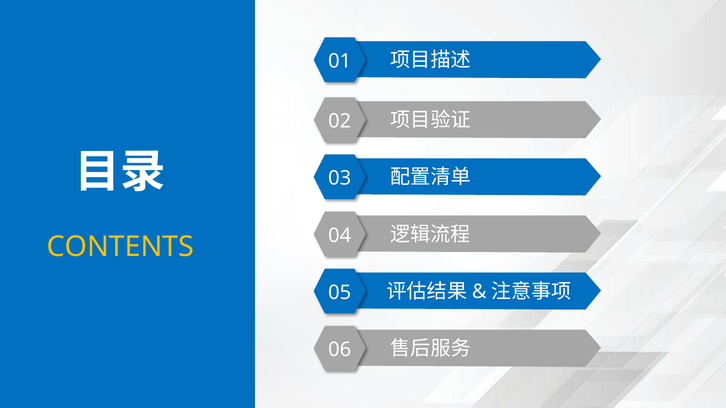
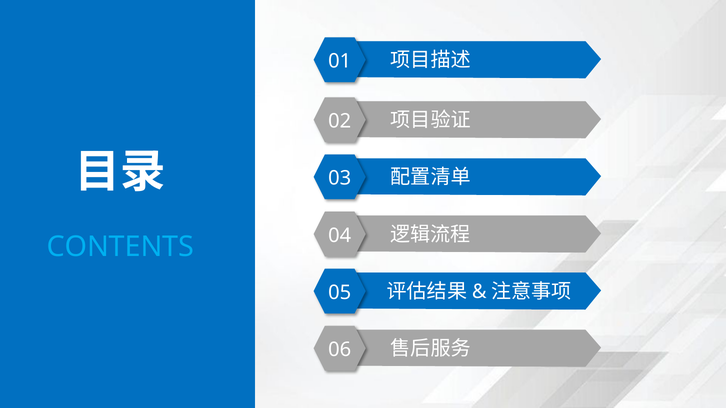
CONTENTS colour: yellow -> light blue
